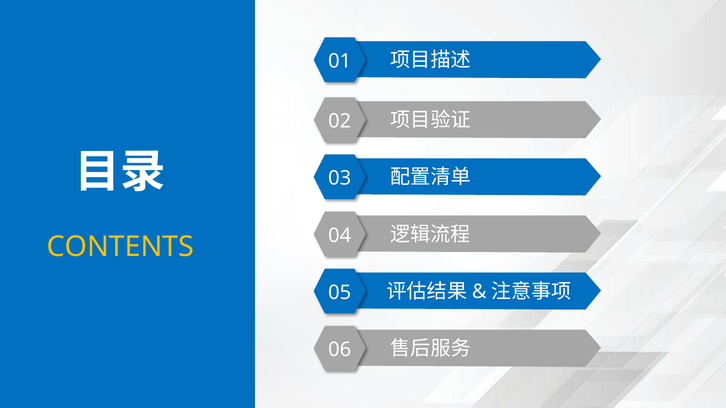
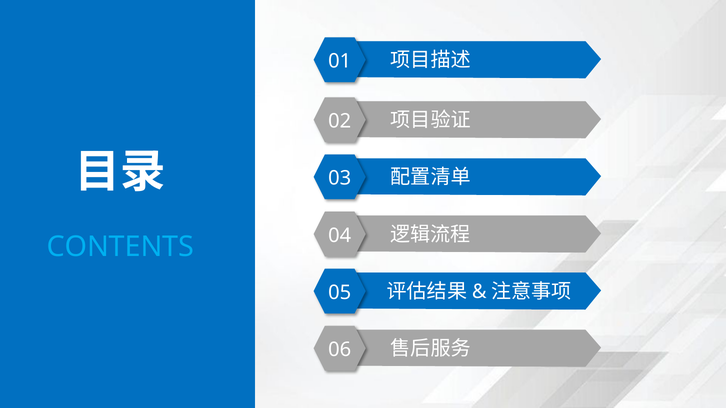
CONTENTS colour: yellow -> light blue
